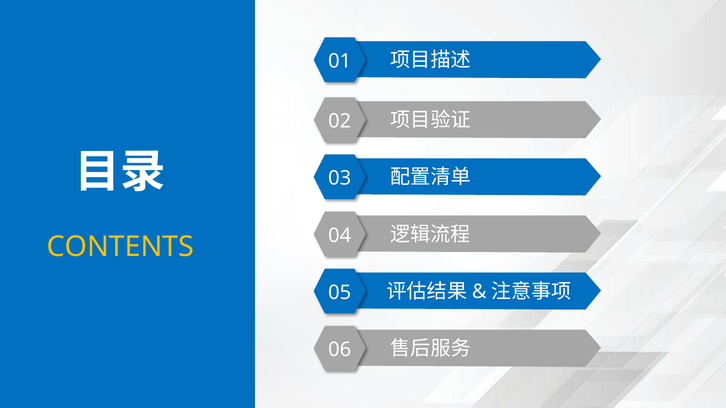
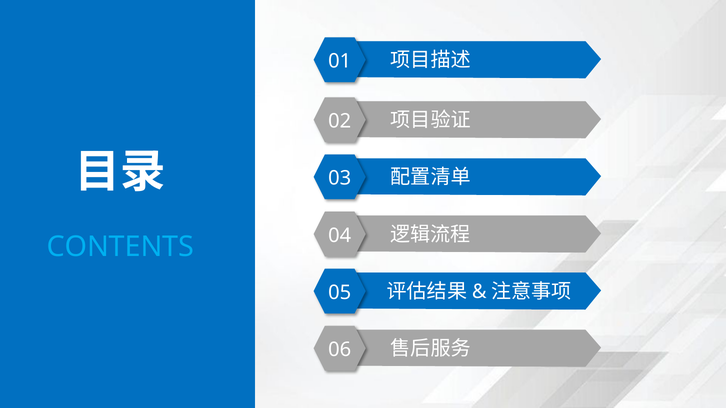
CONTENTS colour: yellow -> light blue
